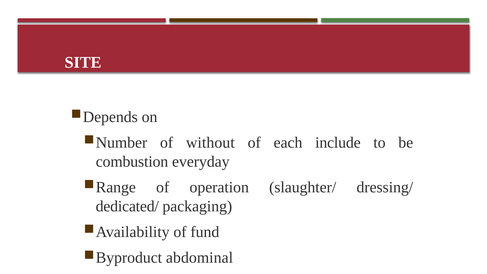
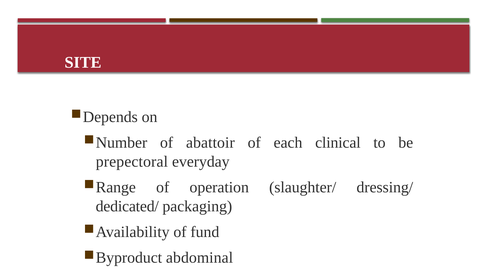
without: without -> abattoir
include: include -> clinical
combustion: combustion -> prepectoral
